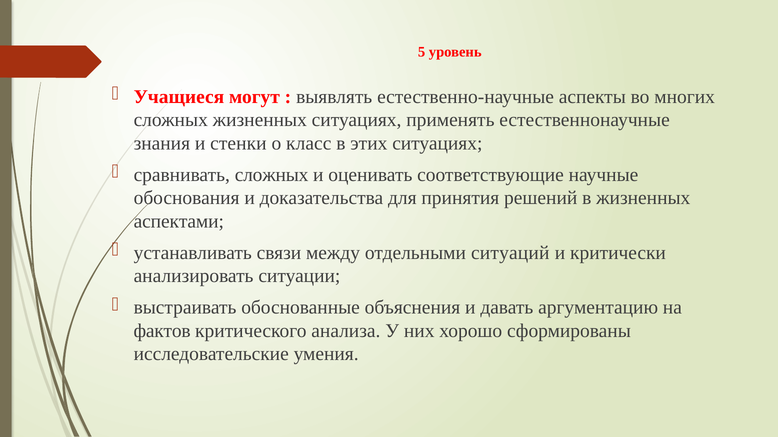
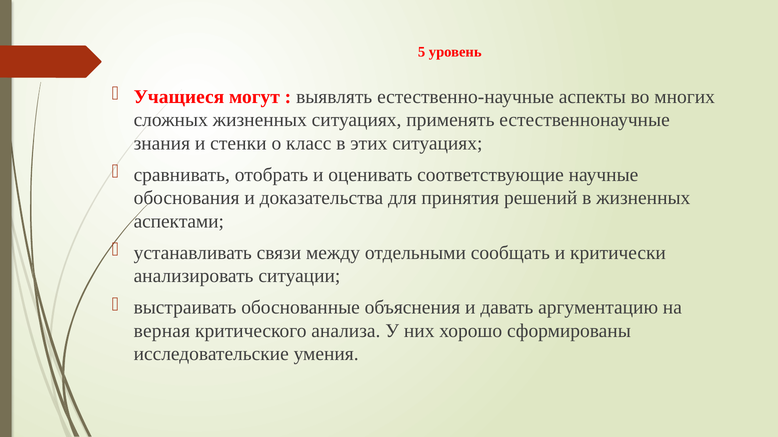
сравнивать сложных: сложных -> отобрать
ситуаций: ситуаций -> сообщать
фактов: фактов -> верная
